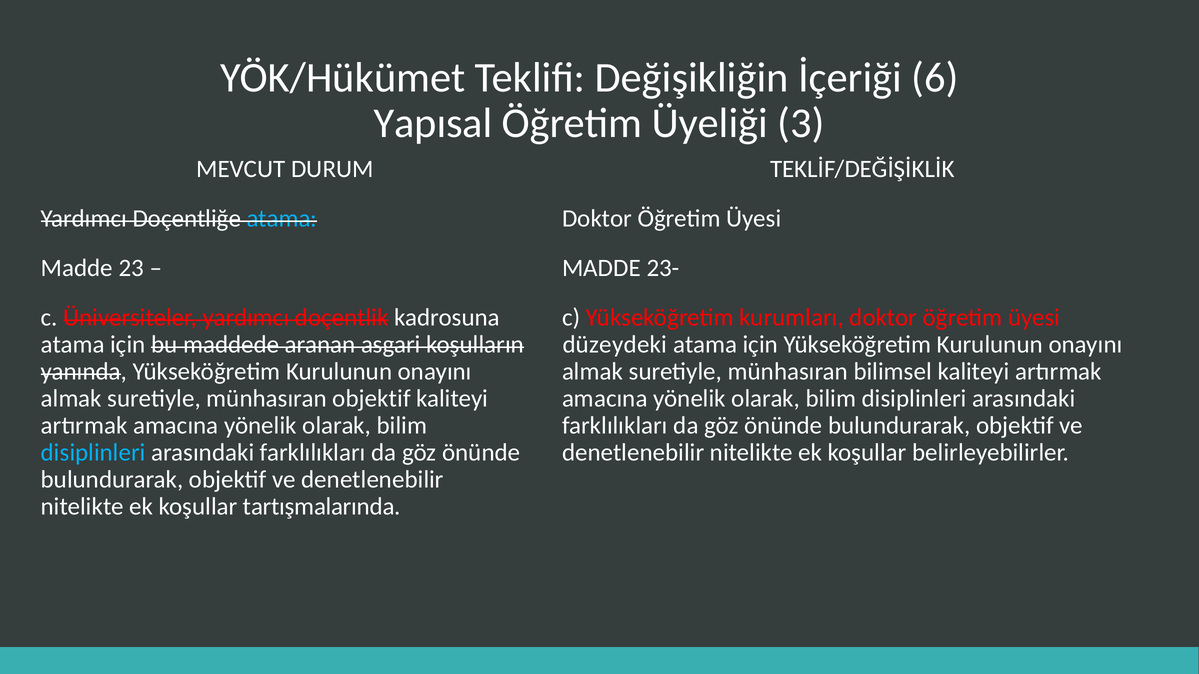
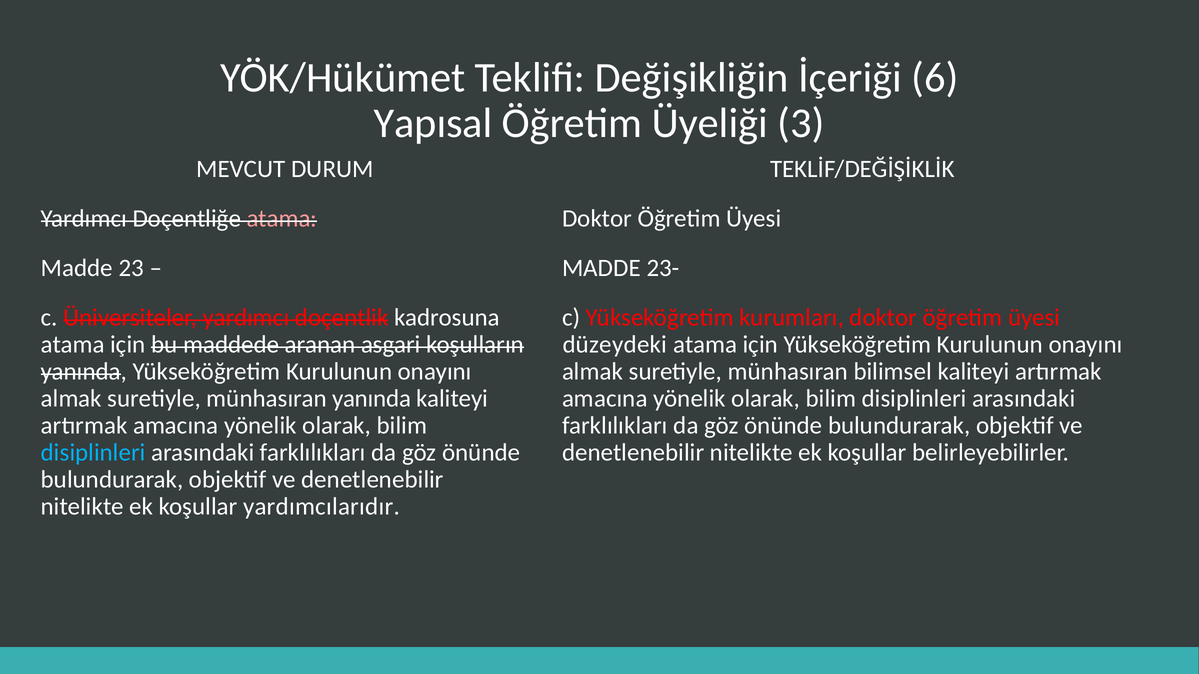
atama at (282, 219) colour: light blue -> pink
münhasıran objektif: objektif -> yanında
tartışmalarında: tartışmalarında -> yardımcılarıdır
